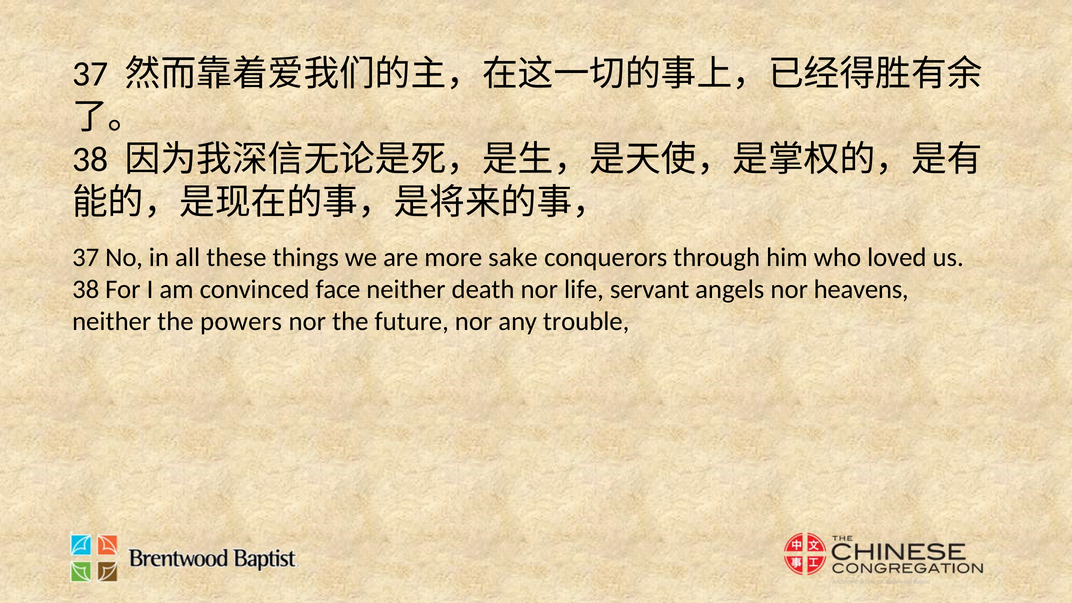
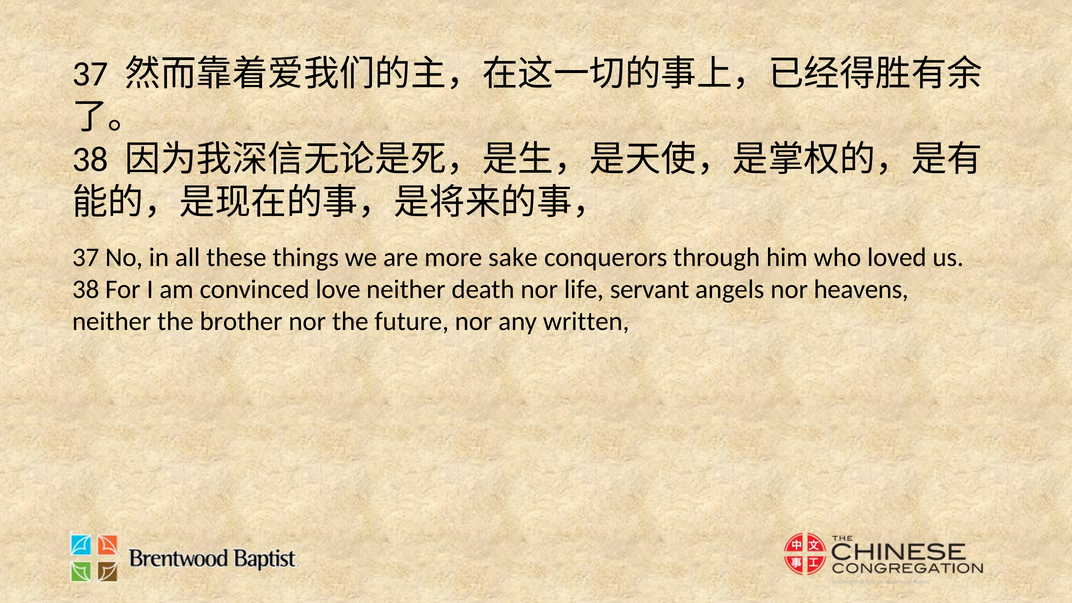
face: face -> love
powers: powers -> brother
trouble: trouble -> written
